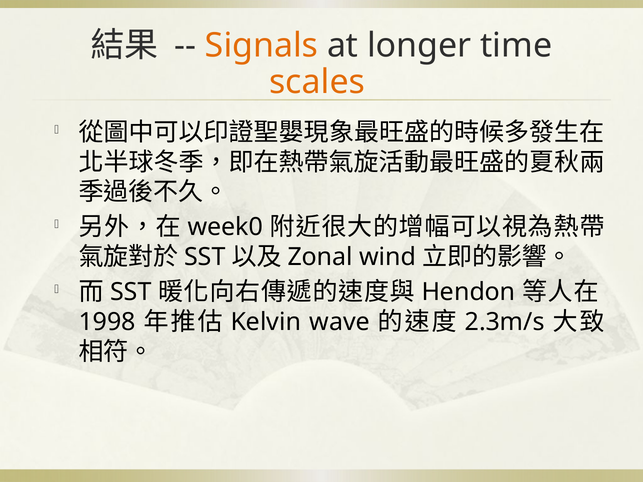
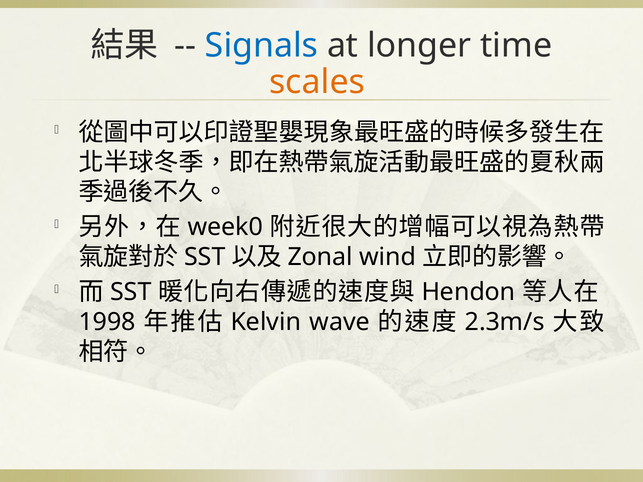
Signals colour: orange -> blue
